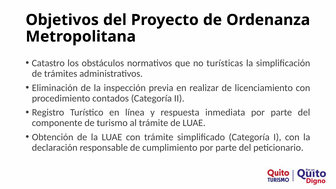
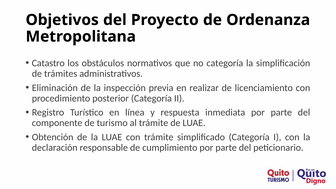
no turísticas: turísticas -> categoría
contados: contados -> posterior
